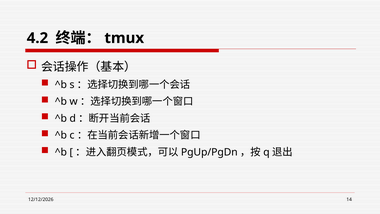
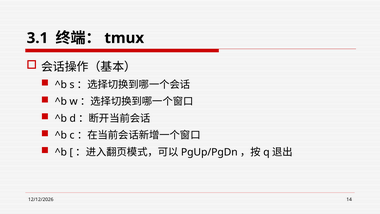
4.2: 4.2 -> 3.1
